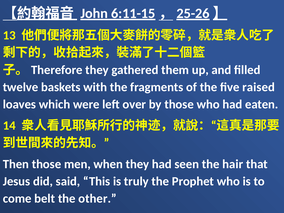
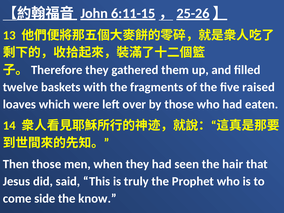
belt: belt -> side
other: other -> know
